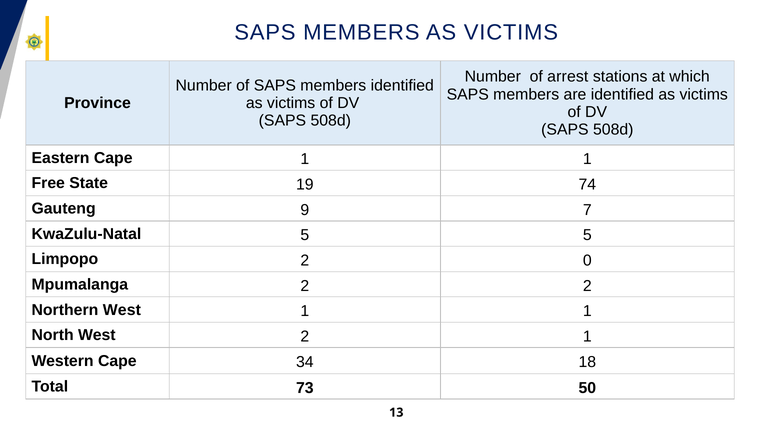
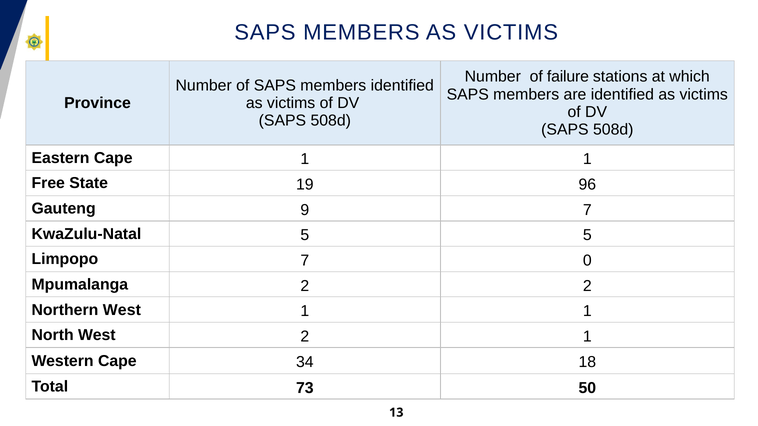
arrest: arrest -> failure
74: 74 -> 96
Limpopo 2: 2 -> 7
